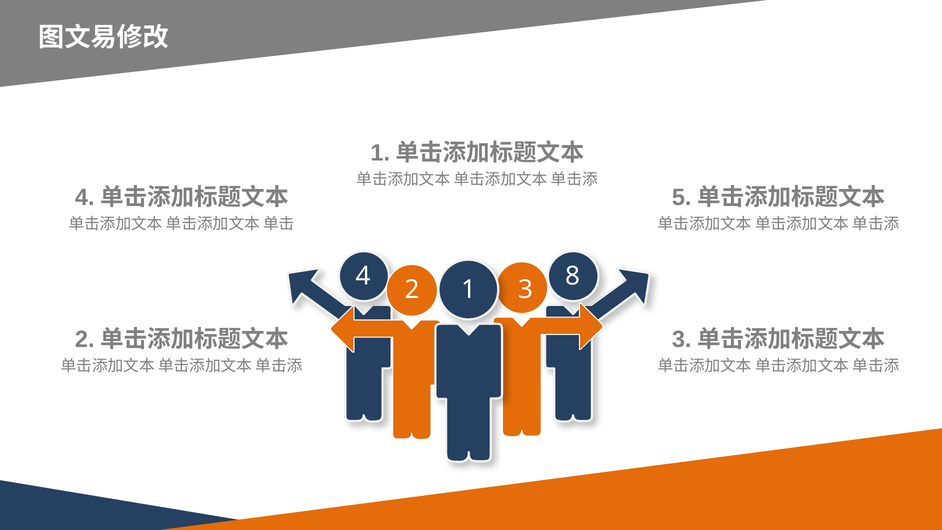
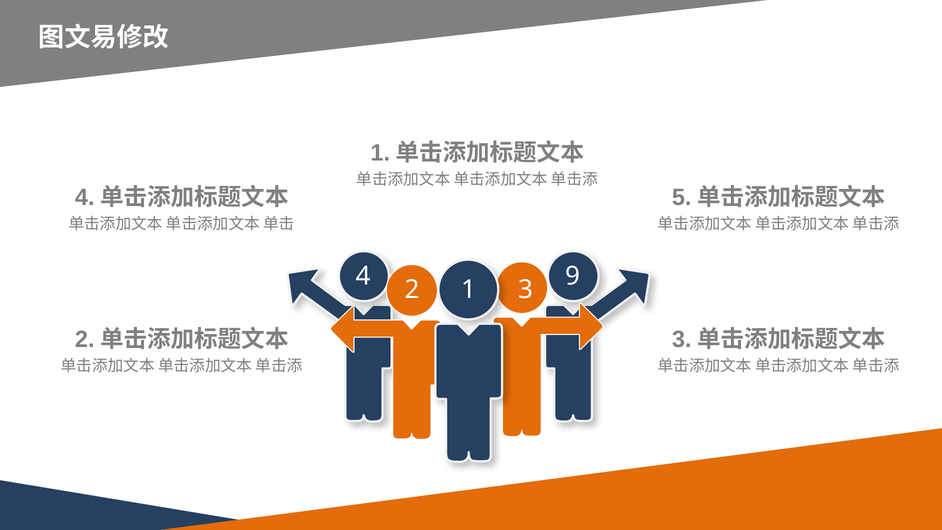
8: 8 -> 9
